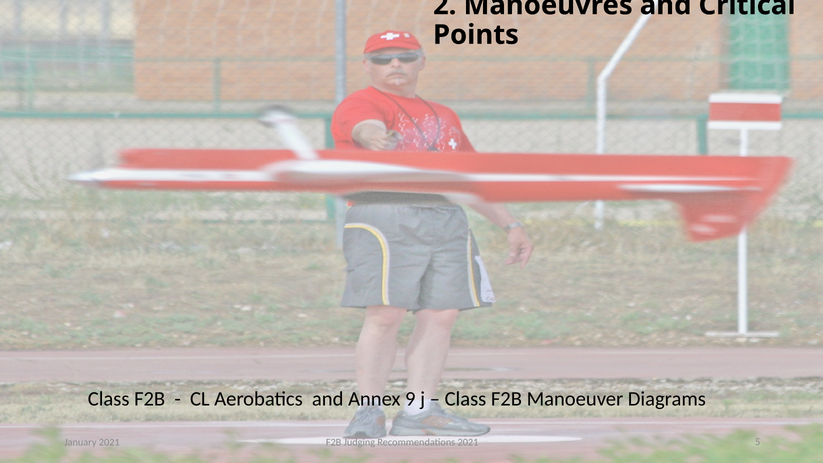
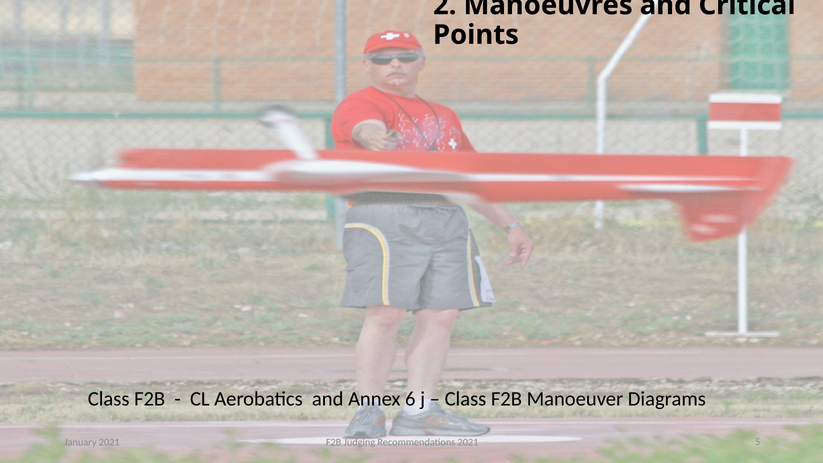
9: 9 -> 6
